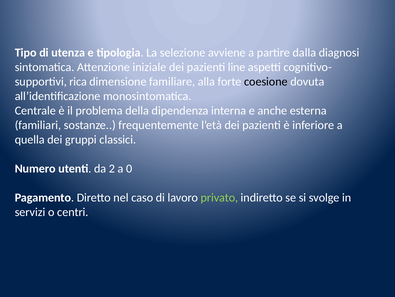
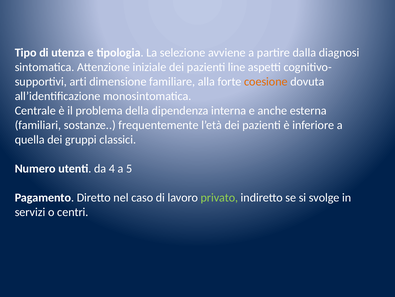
rica: rica -> arti
coesione colour: black -> orange
2: 2 -> 4
0: 0 -> 5
